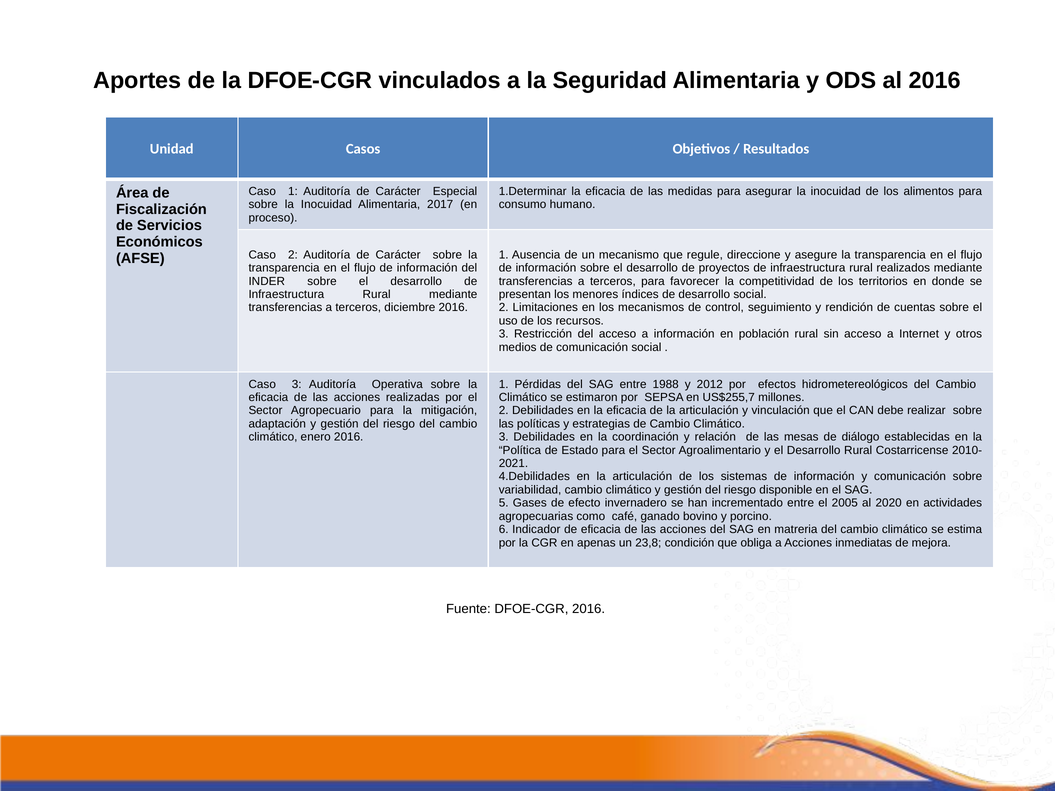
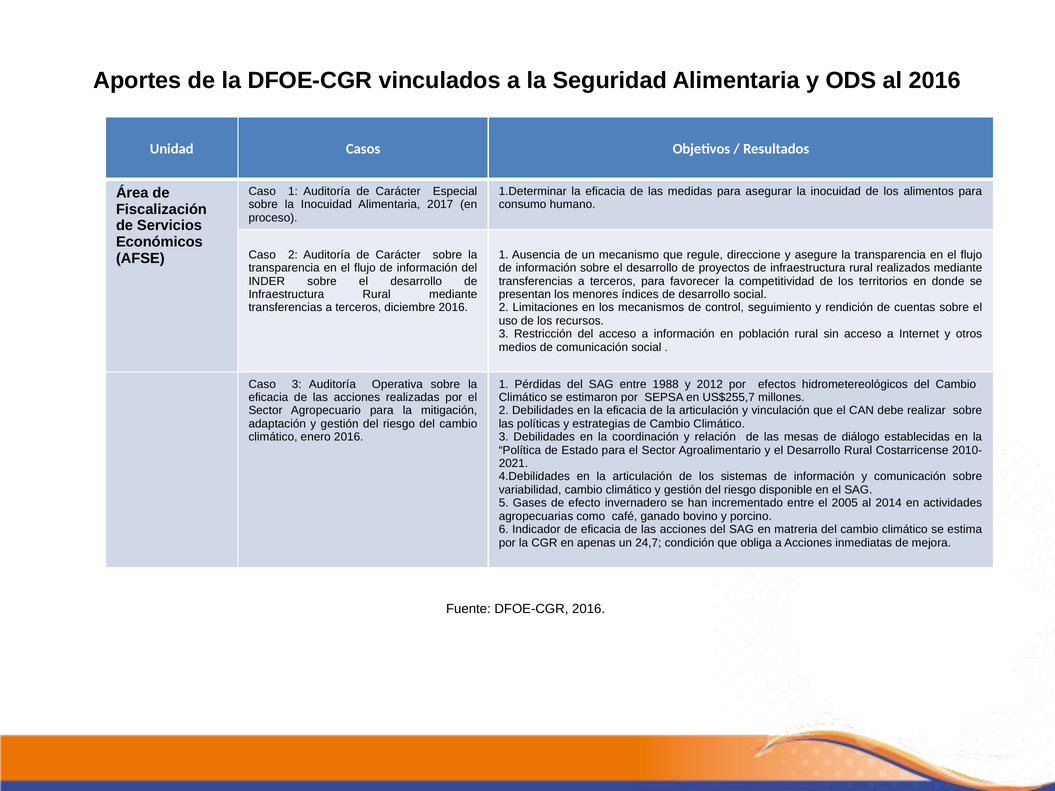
2020: 2020 -> 2014
23,8: 23,8 -> 24,7
